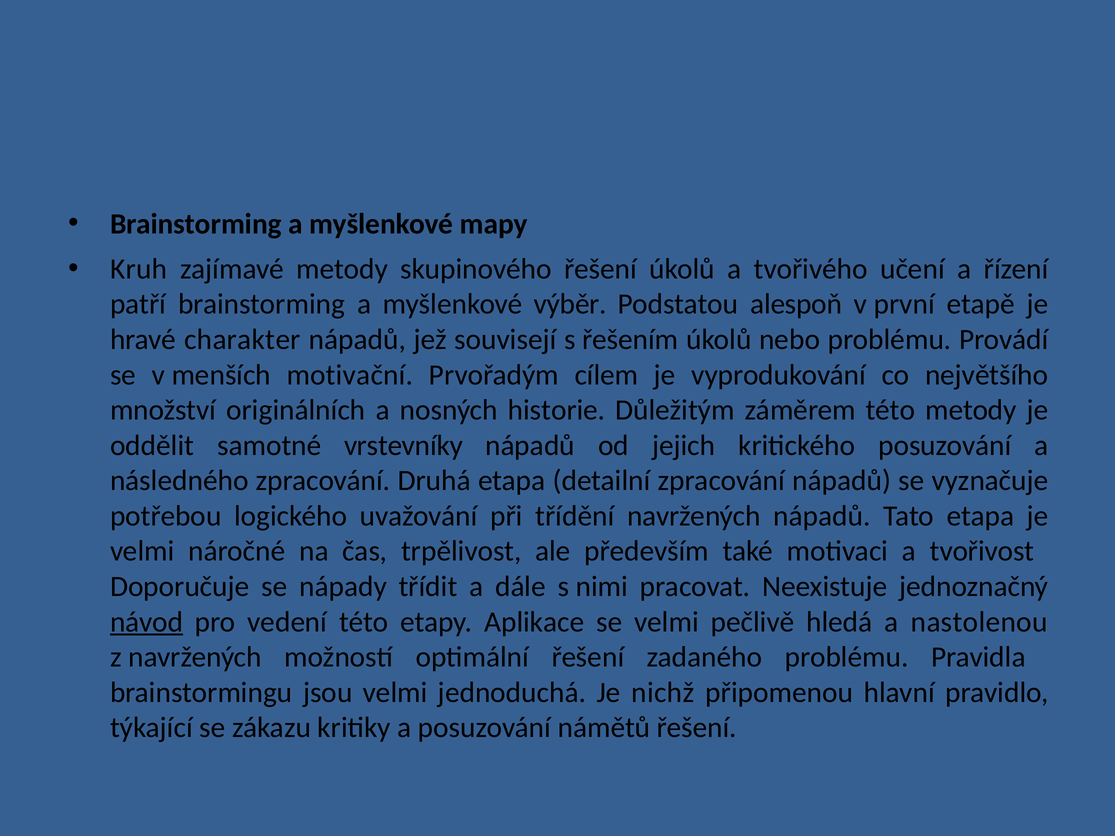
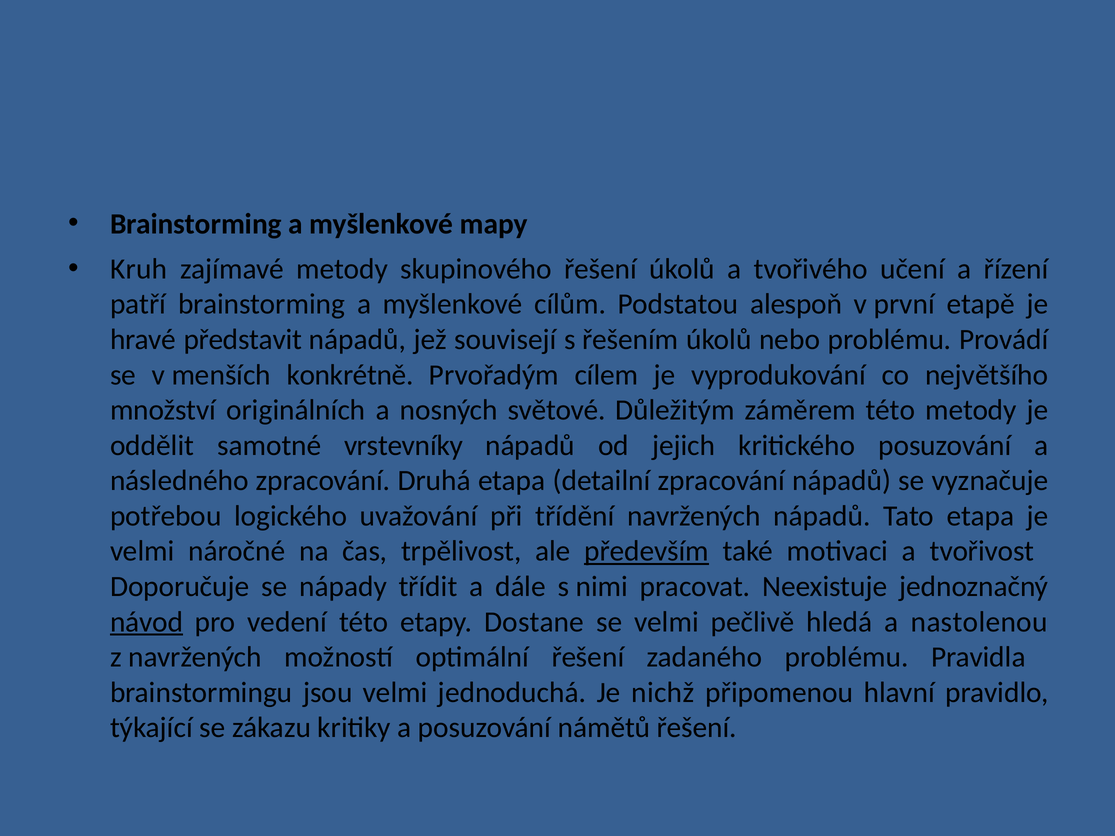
výběr: výběr -> cílům
charakter: charakter -> představit
motivační: motivační -> konkrétně
historie: historie -> světové
především underline: none -> present
Aplikace: Aplikace -> Dostane
